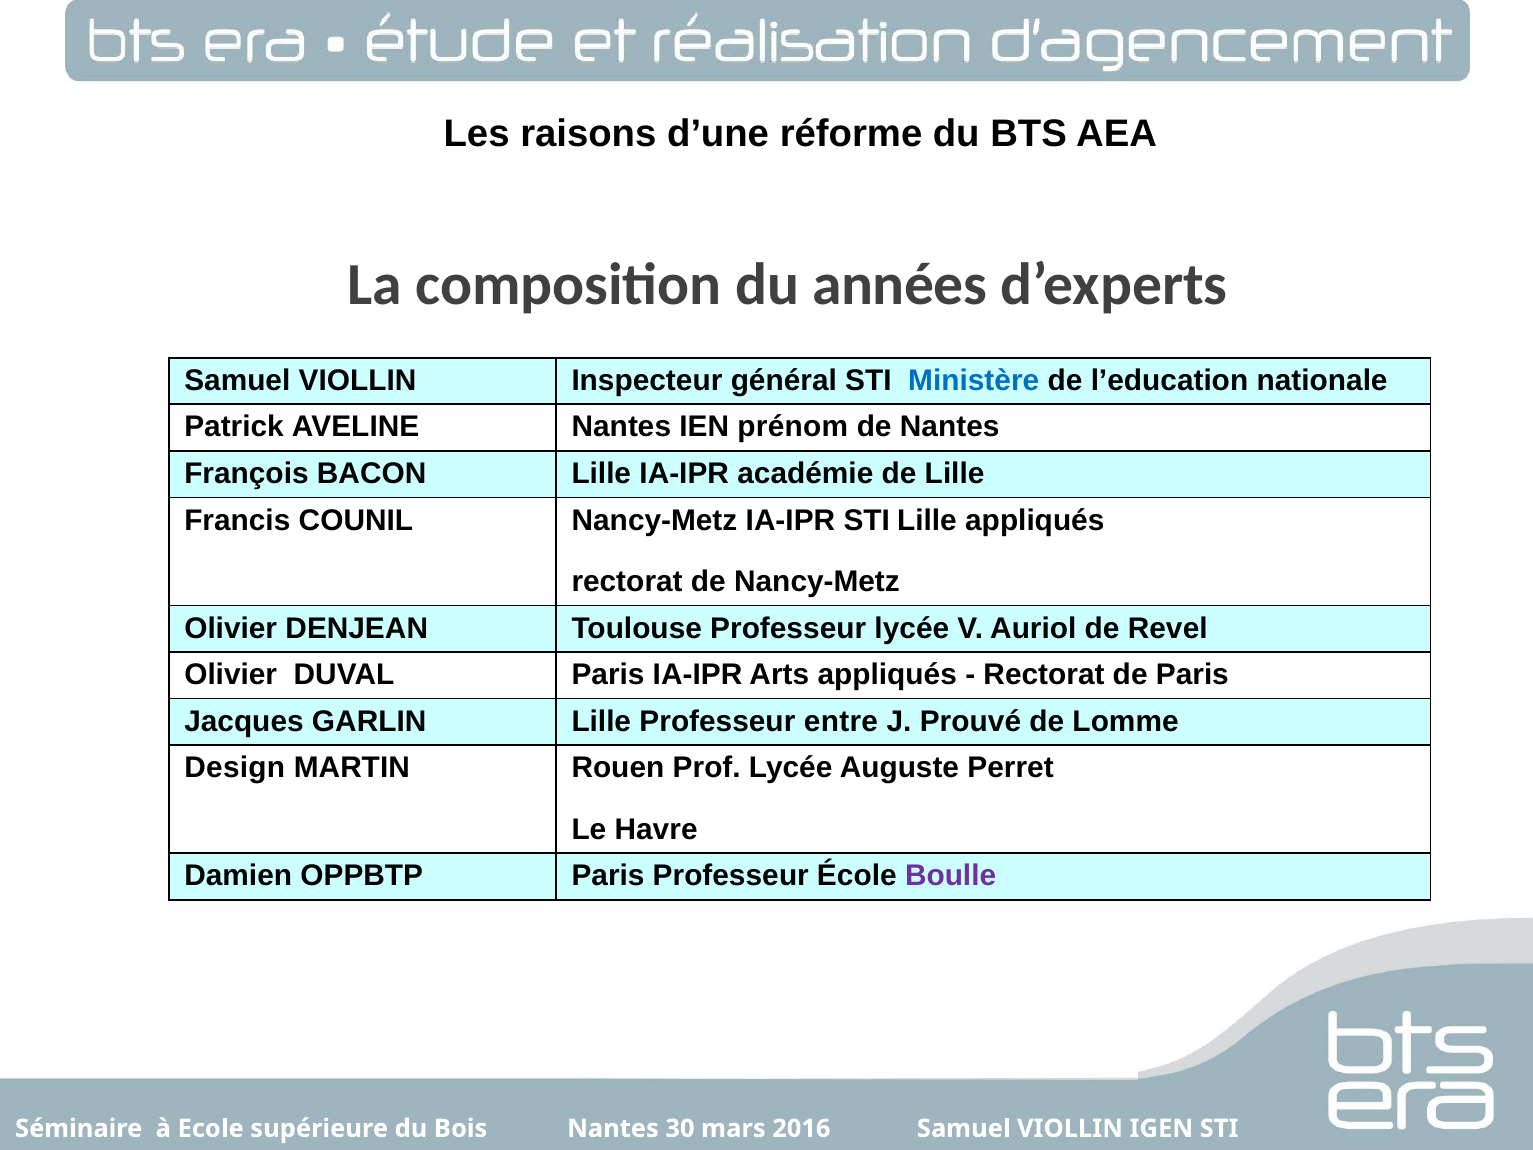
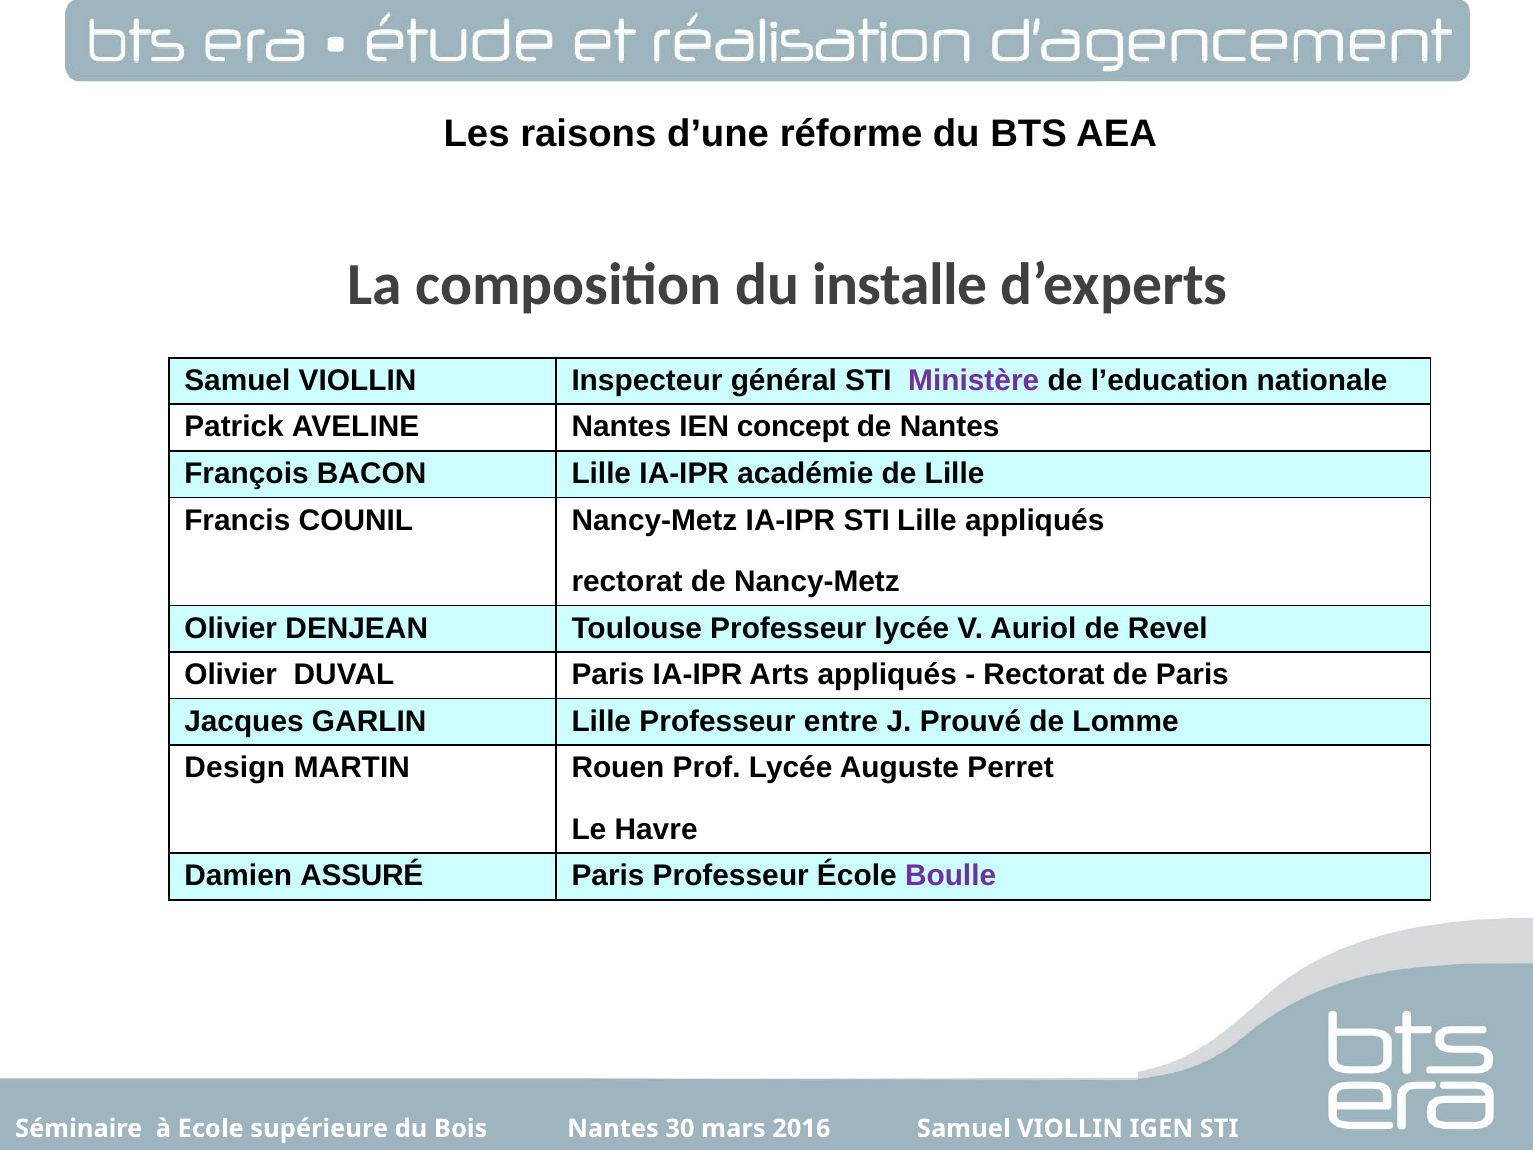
années: années -> installe
Ministère colour: blue -> purple
prénom: prénom -> concept
OPPBTP: OPPBTP -> ASSURÉ
